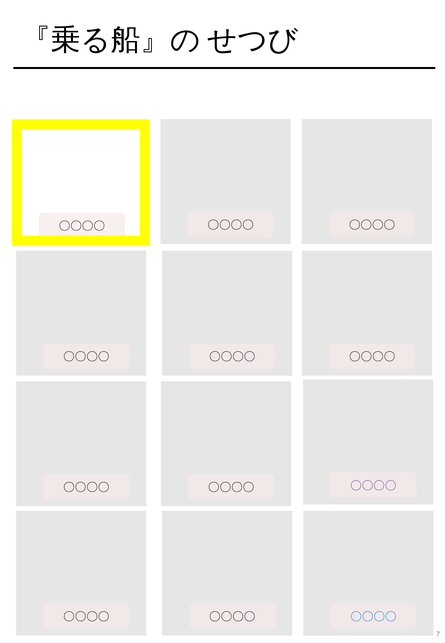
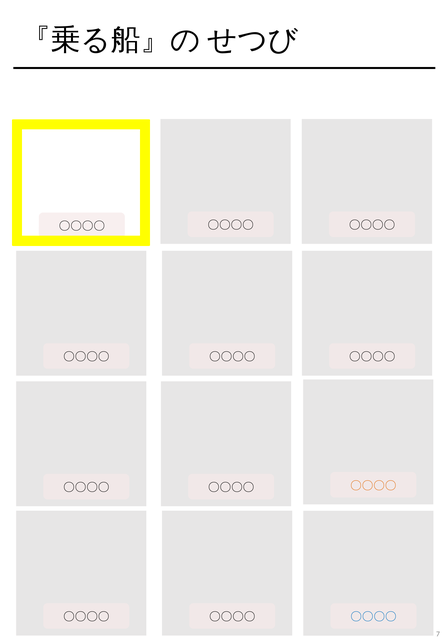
〇〇〇〇 at (373, 485) colour: purple -> orange
